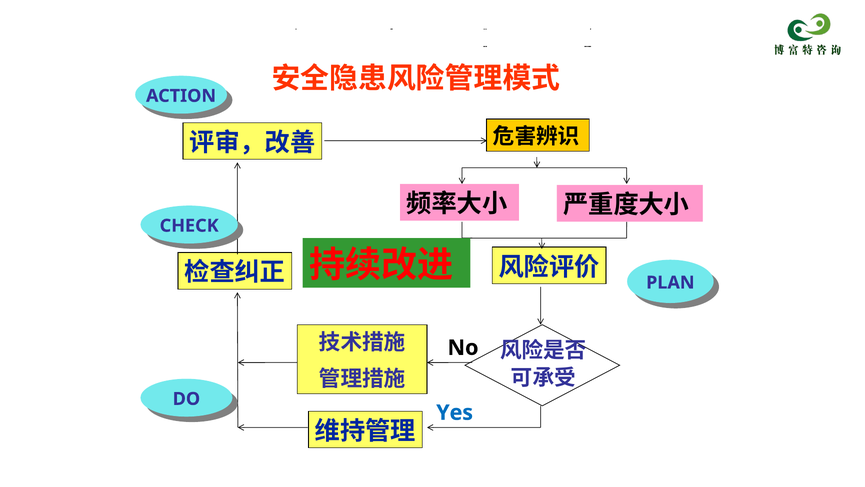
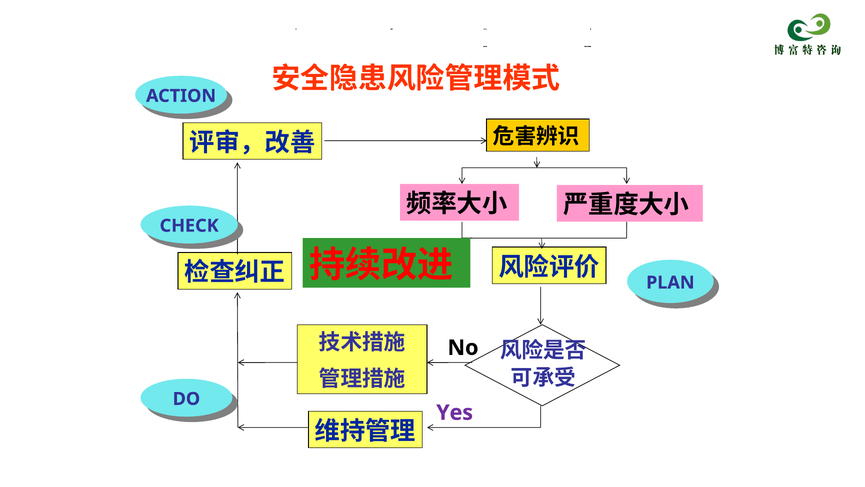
Yes colour: blue -> purple
